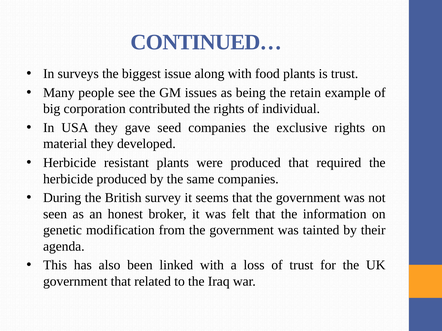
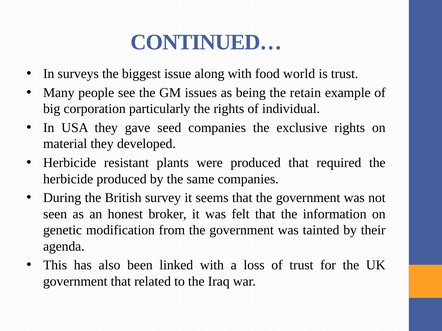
food plants: plants -> world
contributed: contributed -> particularly
